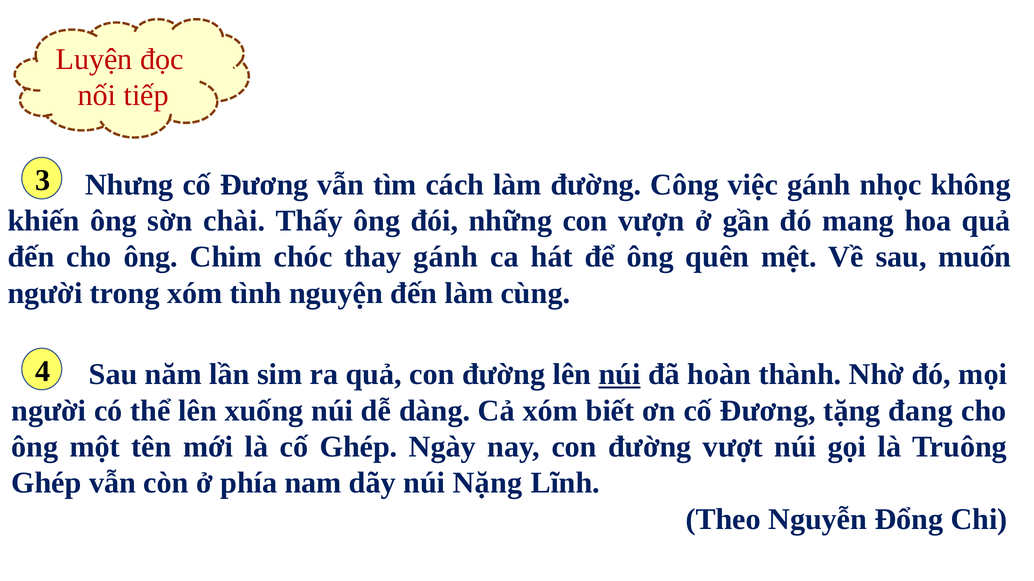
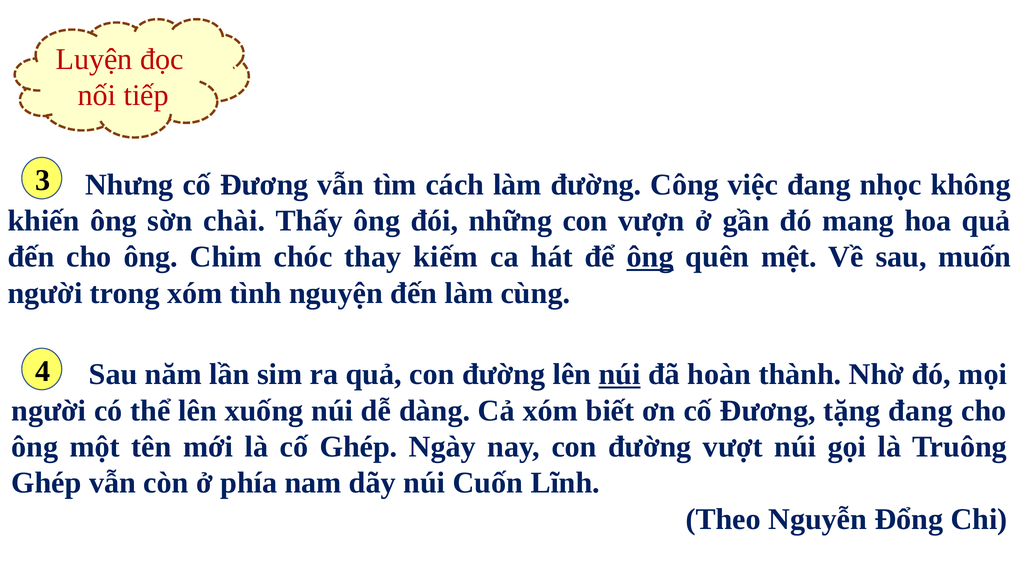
việc gánh: gánh -> đang
thay gánh: gánh -> kiếm
ông at (650, 257) underline: none -> present
Nặng: Nặng -> Cuốn
